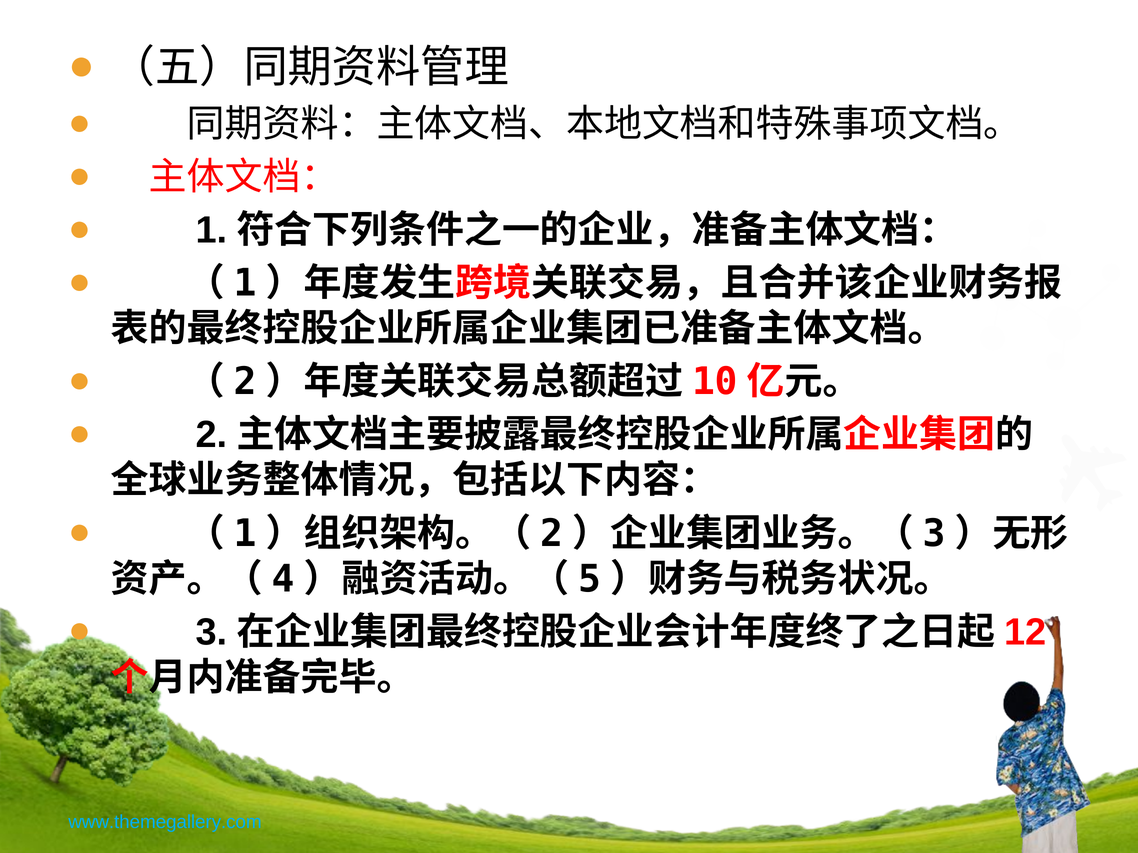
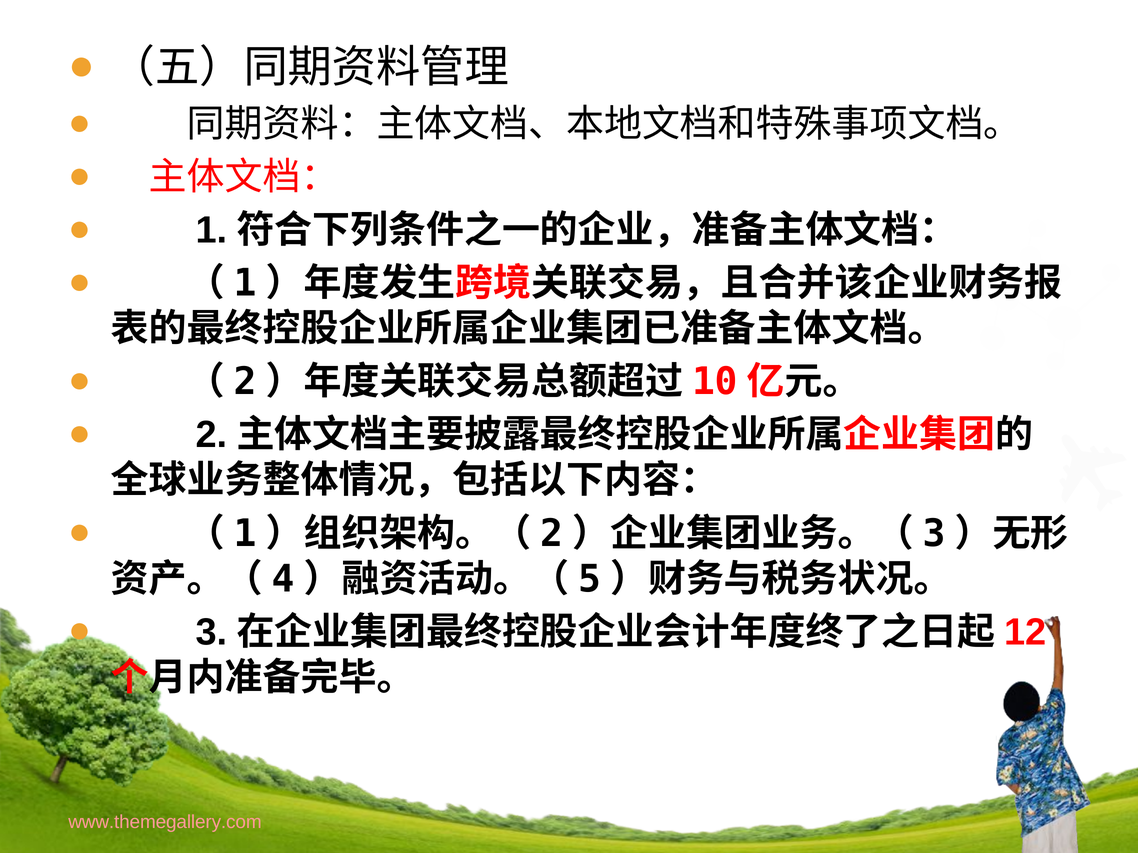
www.themegallery.com colour: light blue -> pink
